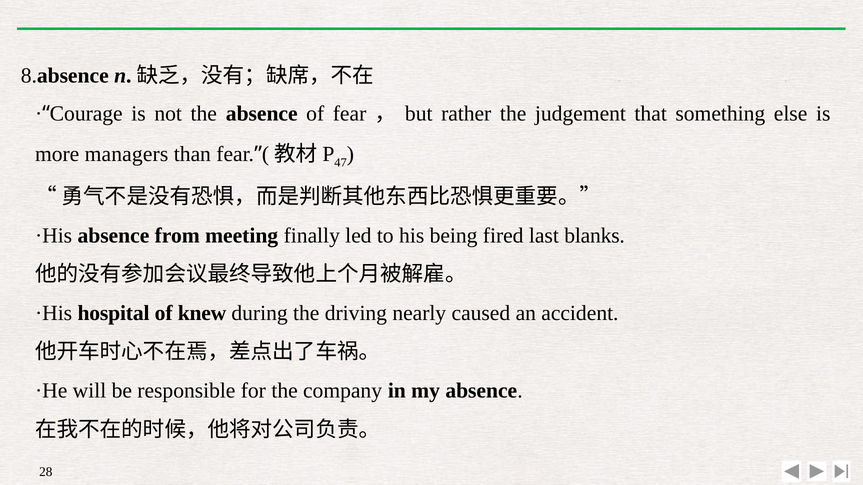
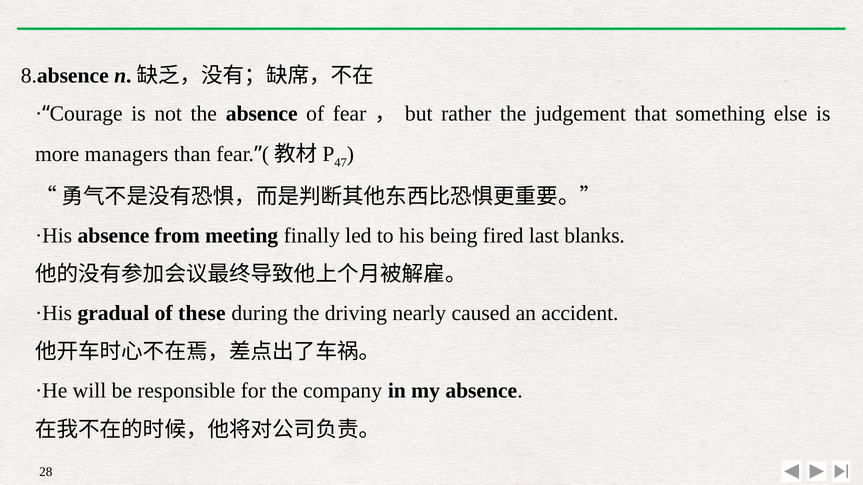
hospital: hospital -> gradual
knew: knew -> these
